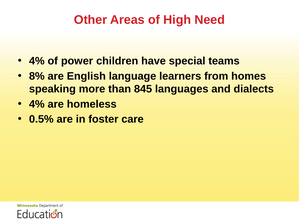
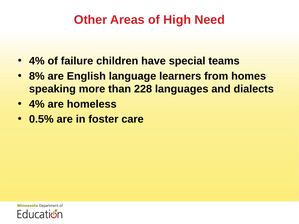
power: power -> failure
845: 845 -> 228
